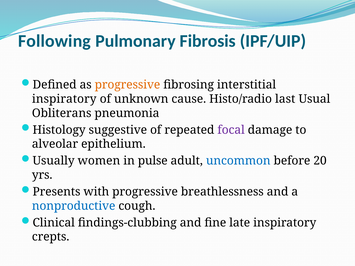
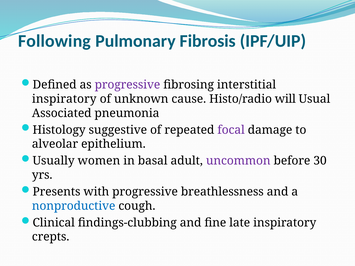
progressive at (127, 85) colour: orange -> purple
last: last -> will
Obliterans: Obliterans -> Associated
pulse: pulse -> basal
uncommon colour: blue -> purple
20: 20 -> 30
